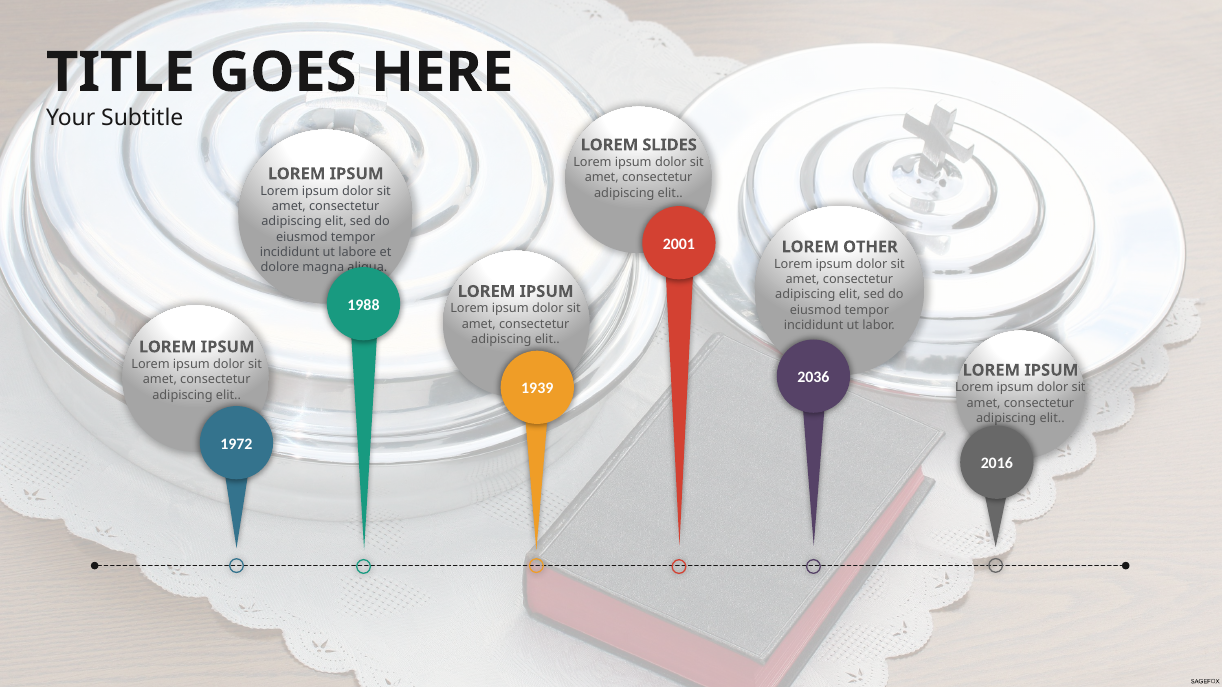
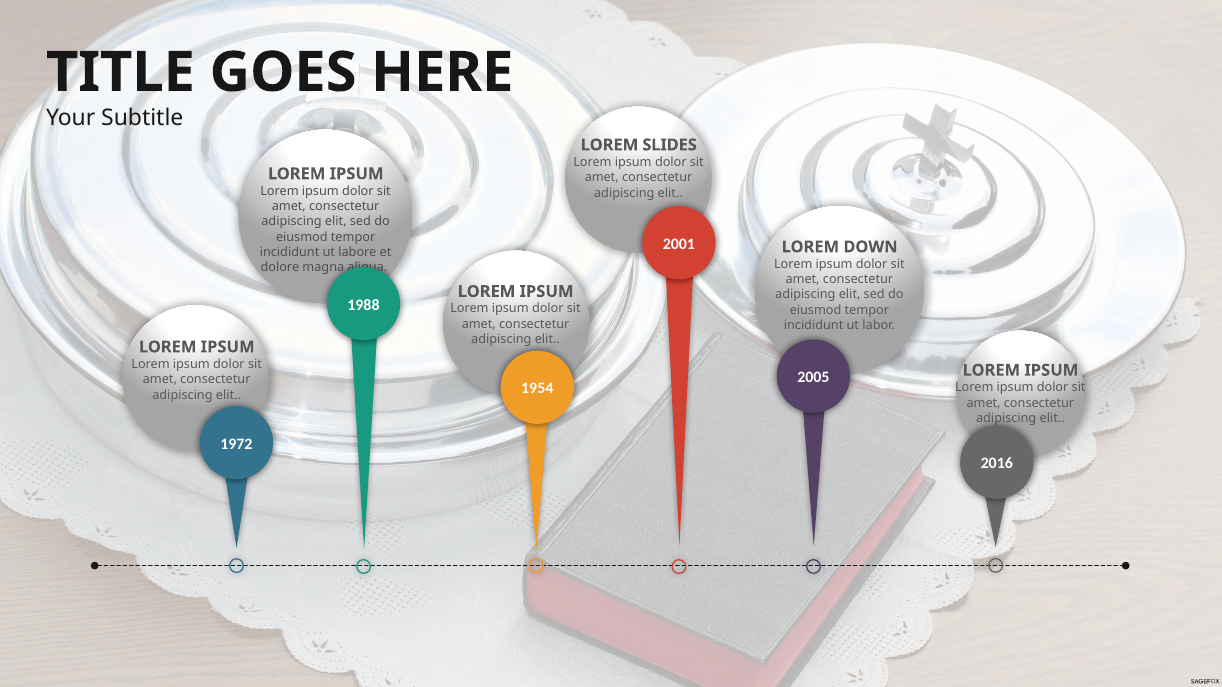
OTHER: OTHER -> DOWN
2036: 2036 -> 2005
1939: 1939 -> 1954
